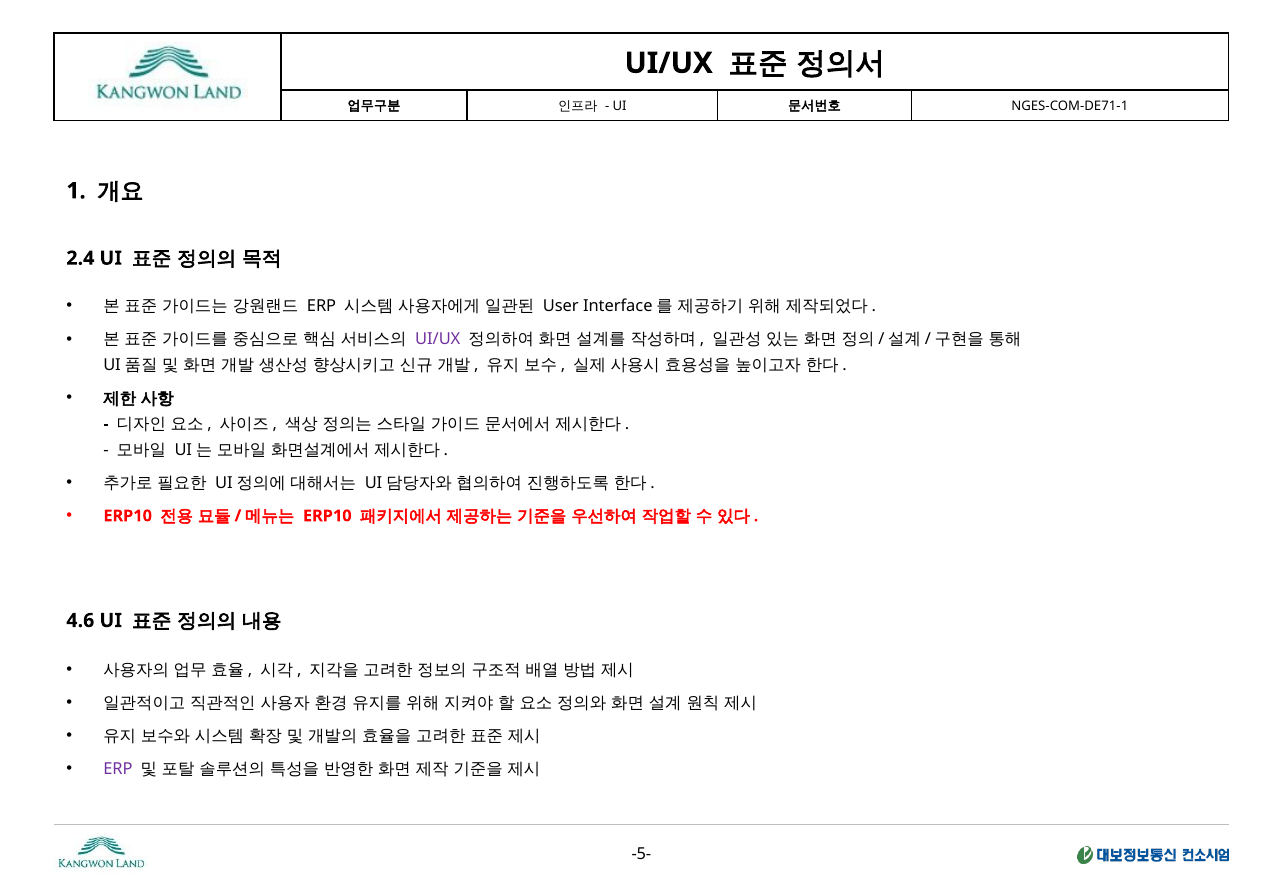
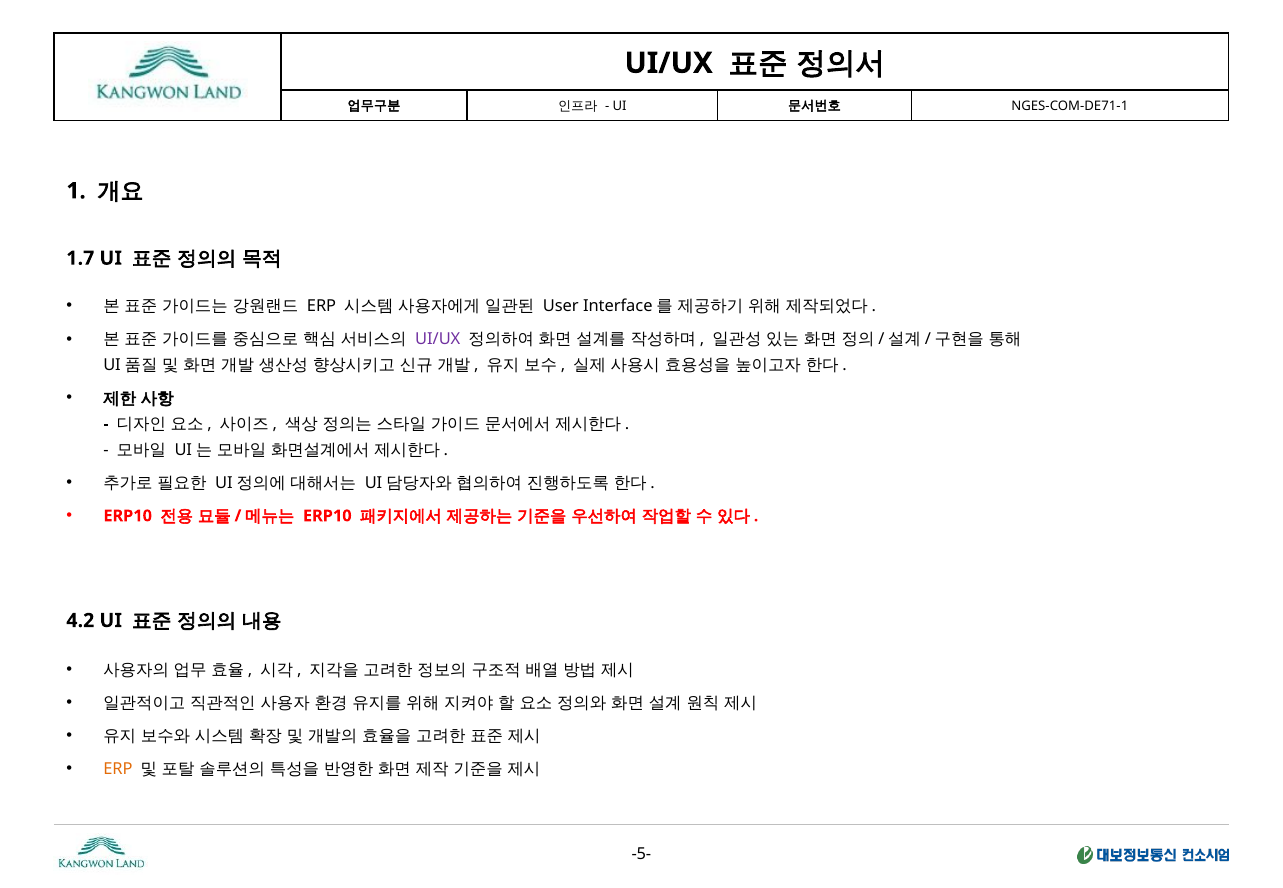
2.4: 2.4 -> 1.7
4.6: 4.6 -> 4.2
ERP at (118, 769) colour: purple -> orange
